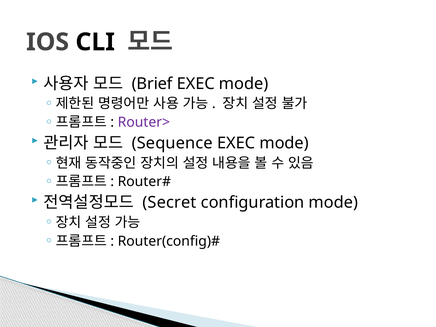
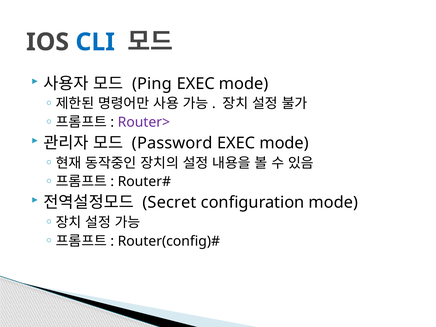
CLI colour: black -> blue
Brief: Brief -> Ping
Sequence: Sequence -> Password
